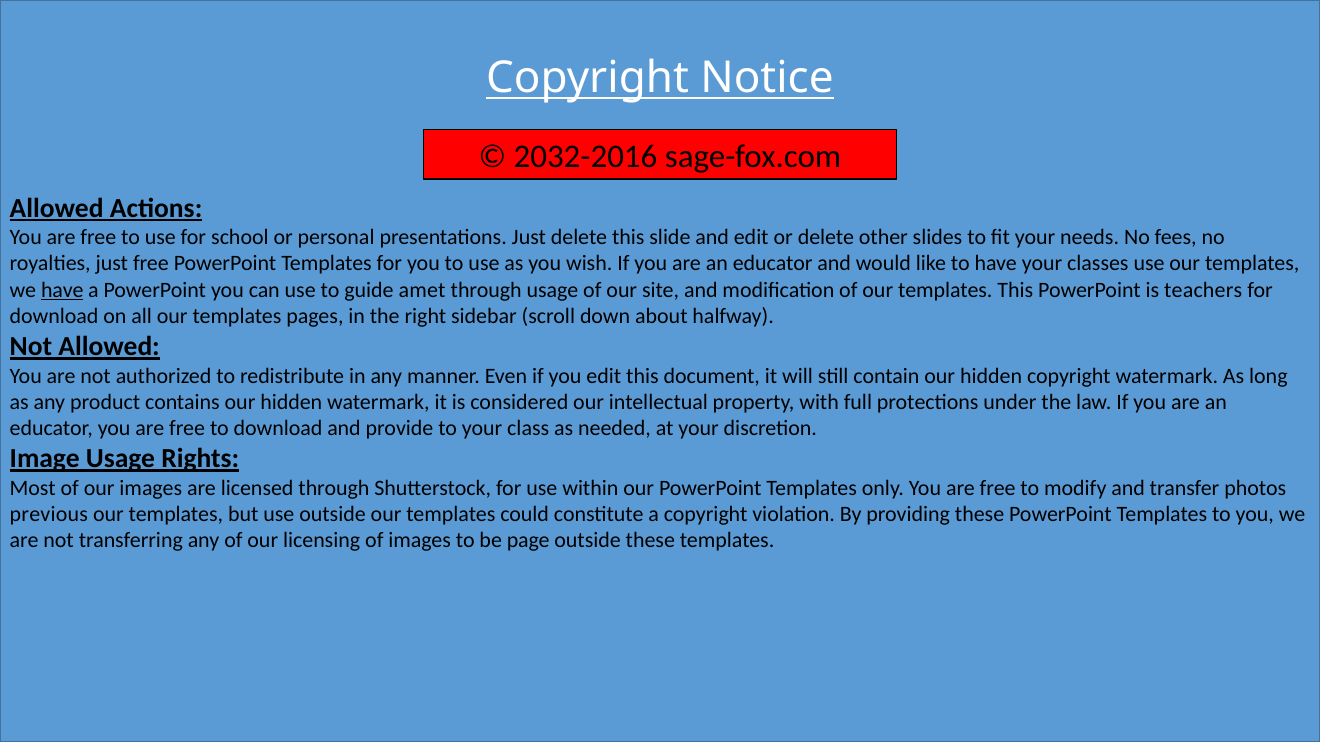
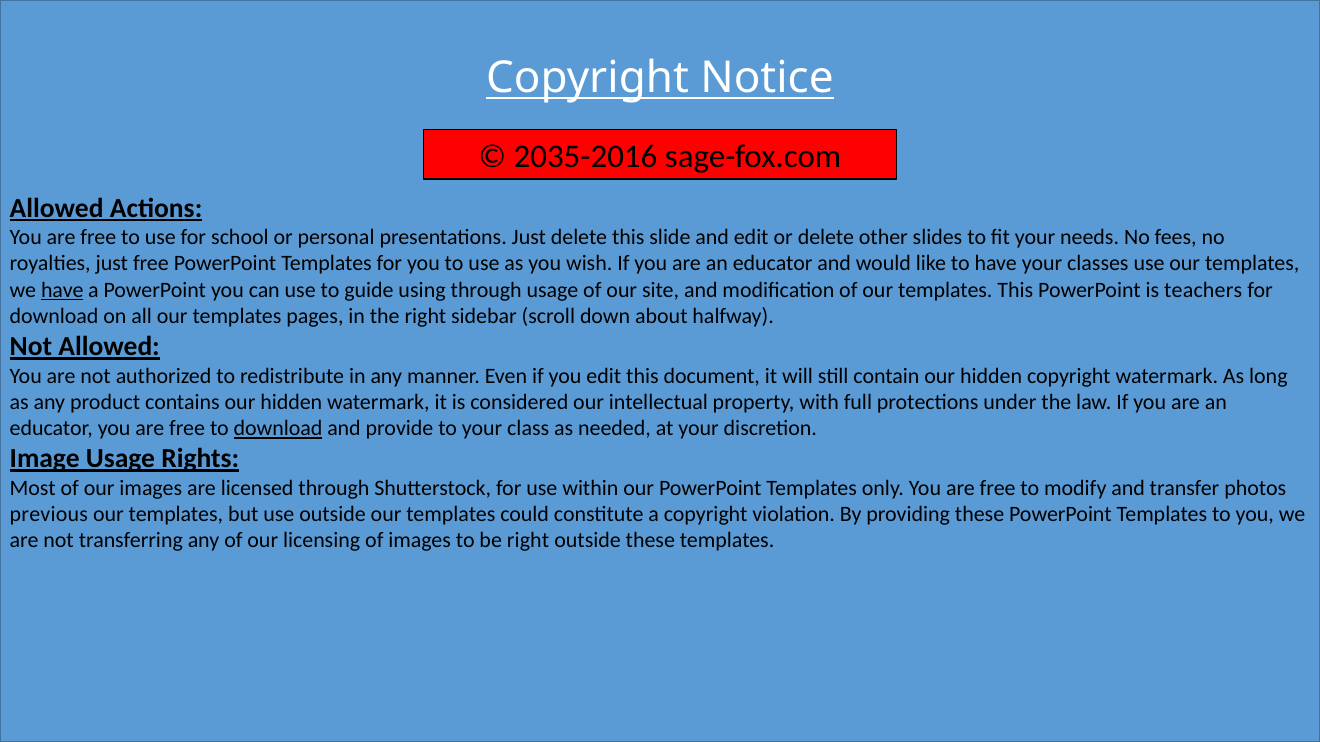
2032-2016: 2032-2016 -> 2035-2016
amet: amet -> using
download at (278, 429) underline: none -> present
be page: page -> right
